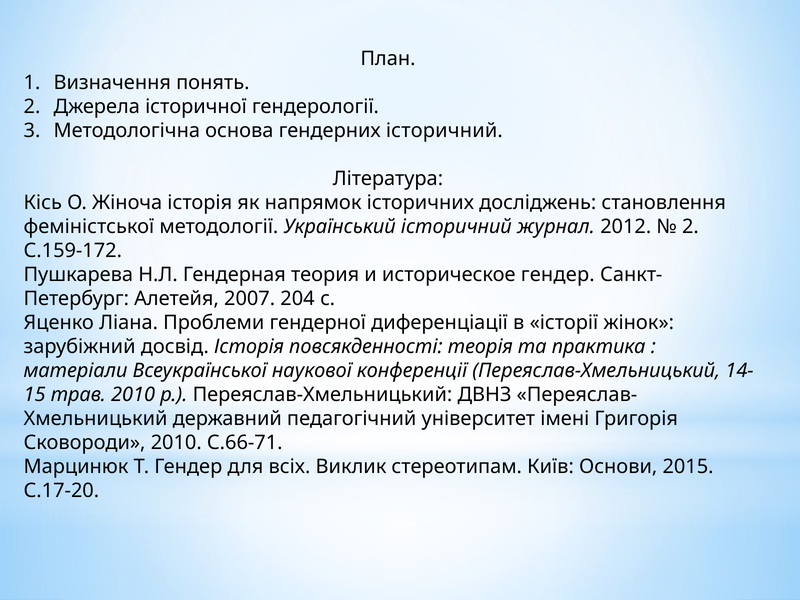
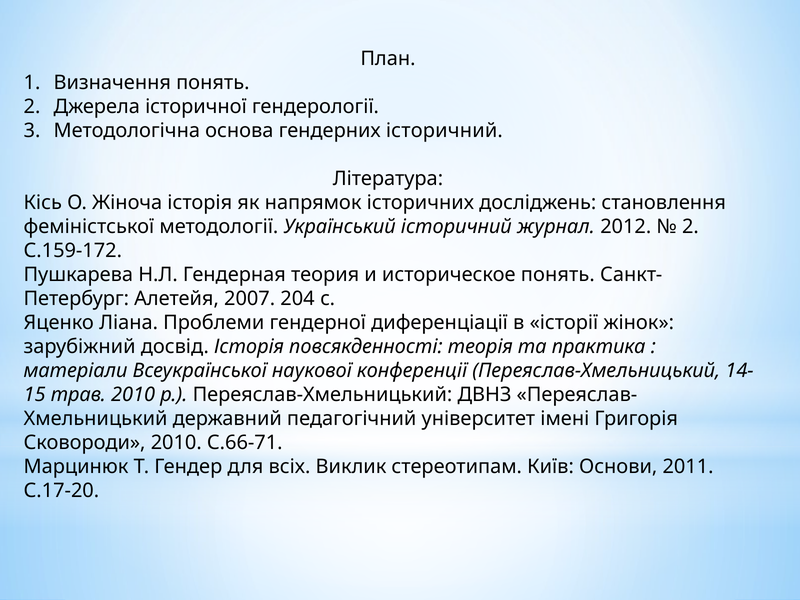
историческое гендер: гендер -> понять
2015: 2015 -> 2011
